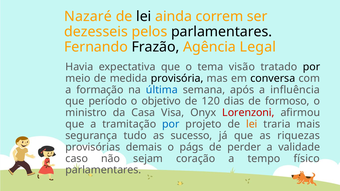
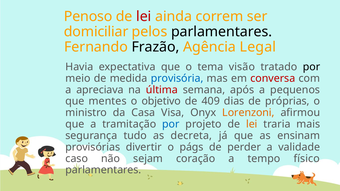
Nazaré: Nazaré -> Penoso
lei at (144, 16) colour: black -> red
dezesseis: dezesseis -> domiciliar
provisória colour: black -> blue
conversa colour: black -> red
formação: formação -> apreciava
última colour: blue -> red
influência: influência -> pequenos
período: período -> mentes
120: 120 -> 409
formoso: formoso -> próprias
Lorenzoni colour: red -> orange
sucesso: sucesso -> decreta
riquezas: riquezas -> ensinam
demais: demais -> divertir
